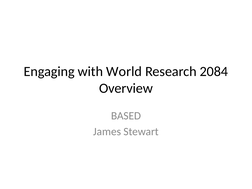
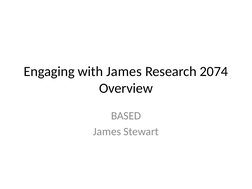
with World: World -> James
2084: 2084 -> 2074
